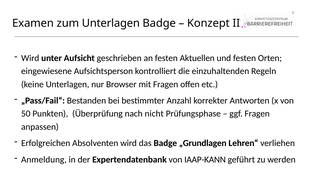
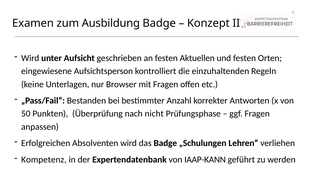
zum Unterlagen: Unterlagen -> Ausbildung
„Grundlagen: „Grundlagen -> „Schulungen
Anmeldung: Anmeldung -> Kompetenz
